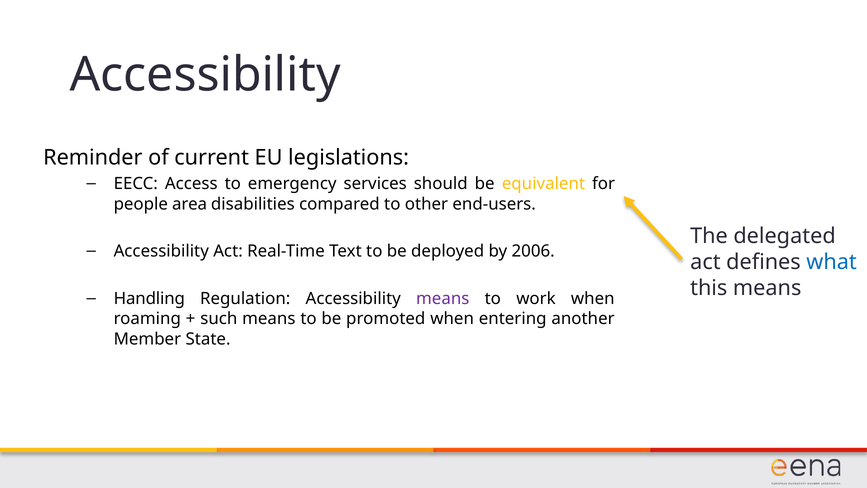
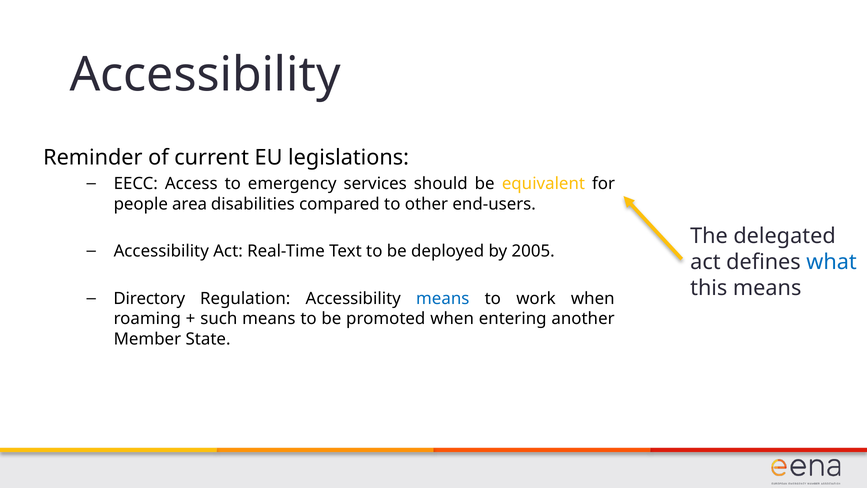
2006: 2006 -> 2005
Handling: Handling -> Directory
means at (443, 298) colour: purple -> blue
